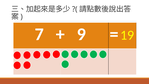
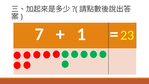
9: 9 -> 1
19: 19 -> 23
